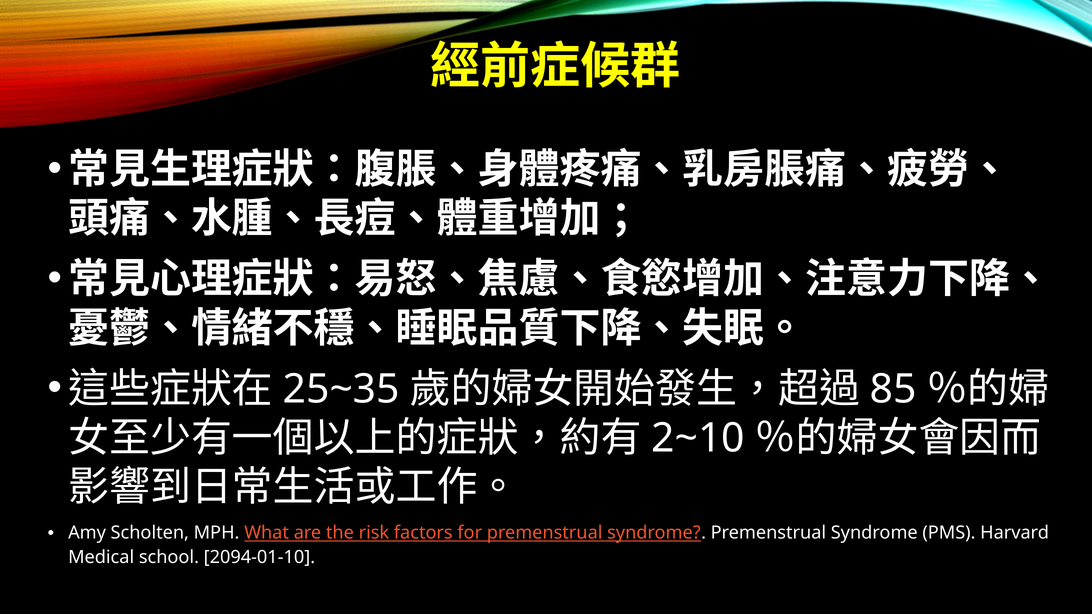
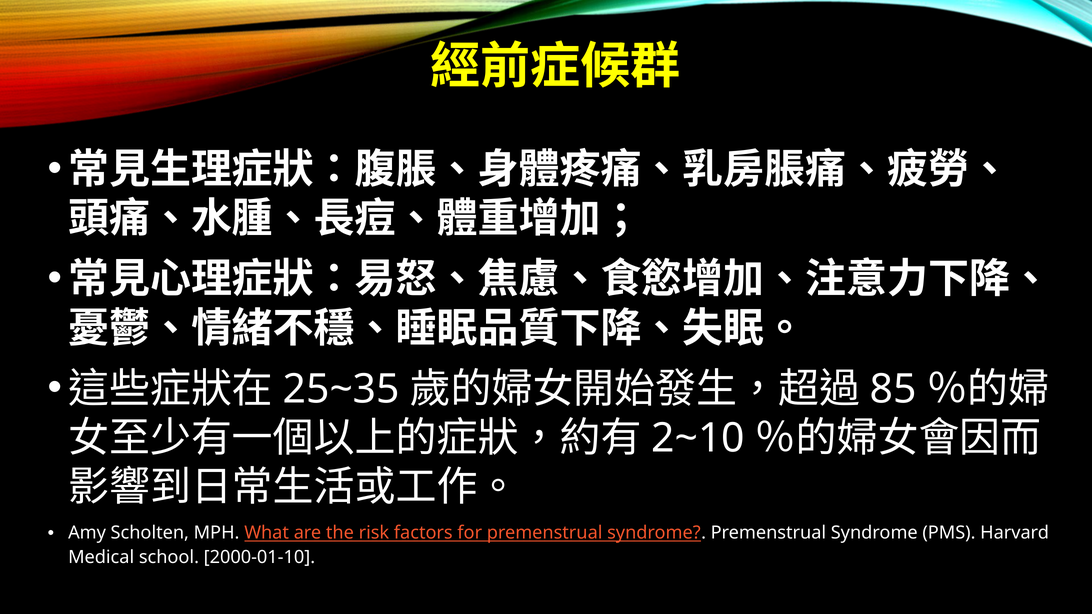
2094-01-10: 2094-01-10 -> 2000-01-10
